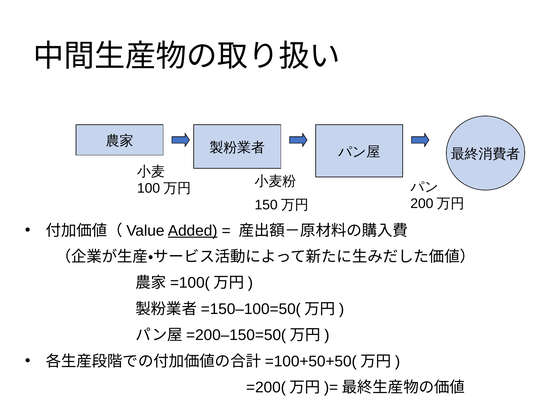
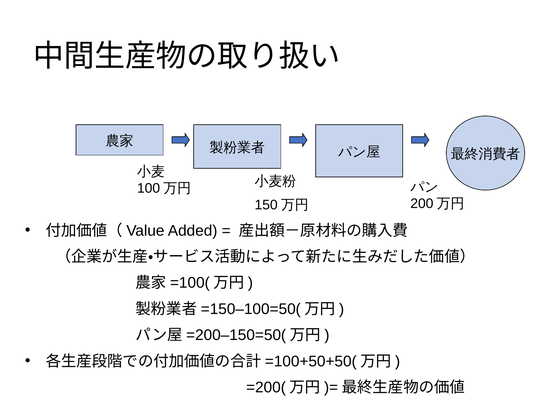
Added underline: present -> none
